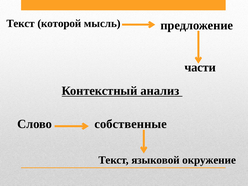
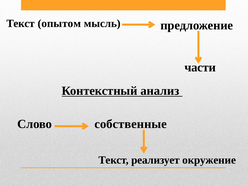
которой: которой -> опытом
языковой: языковой -> реализует
